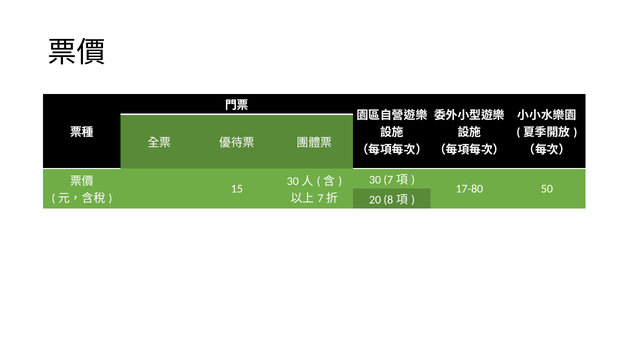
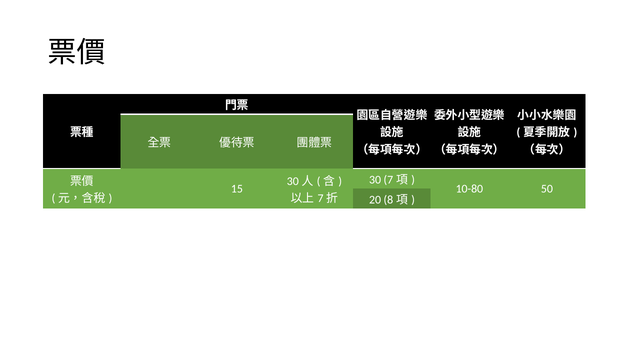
17-80: 17-80 -> 10-80
